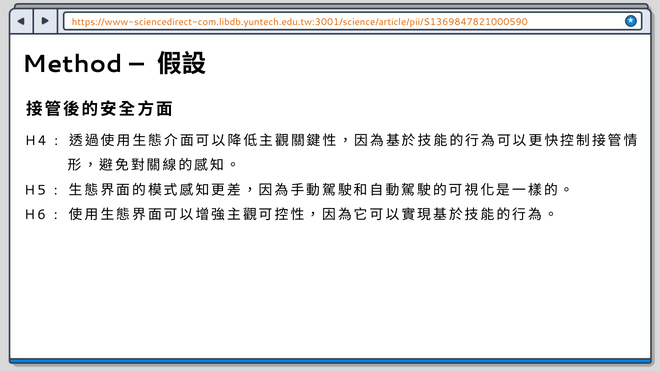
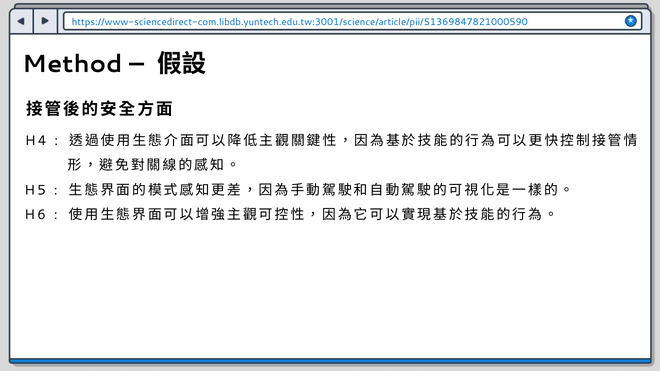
https://www-sciencedirect-com.libdb.yuntech.edu.tw:3001/science/article/pii/S1369847821000590 colour: orange -> blue
